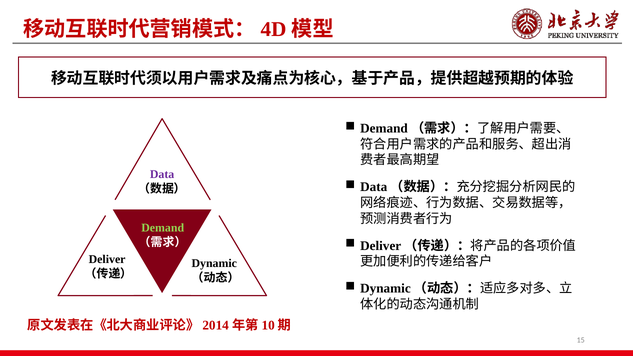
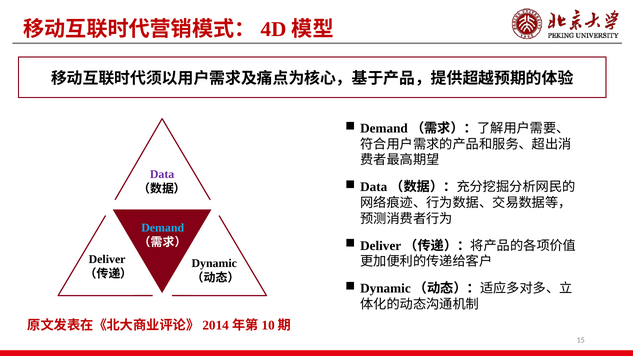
Demand colour: light green -> light blue
